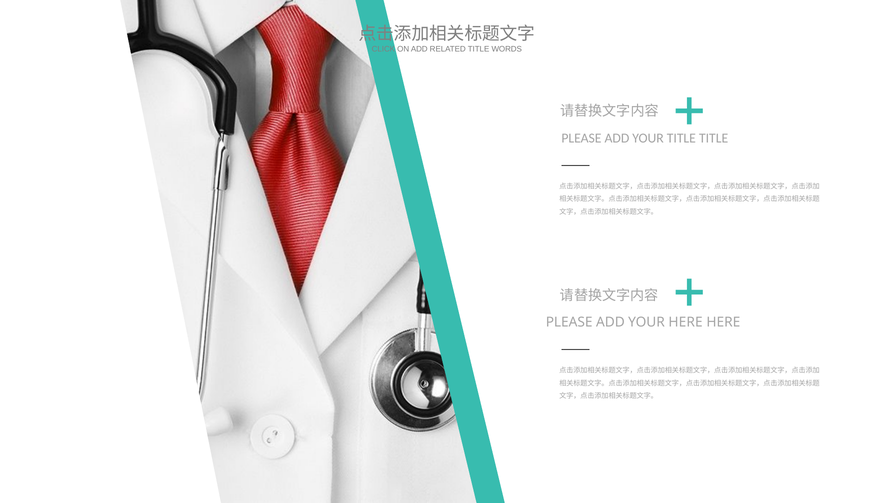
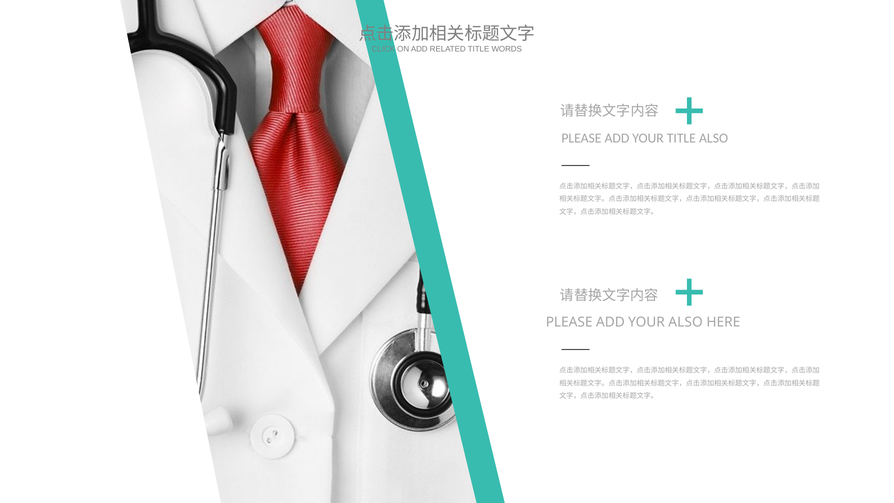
TITLE TITLE: TITLE -> ALSO
YOUR HERE: HERE -> ALSO
